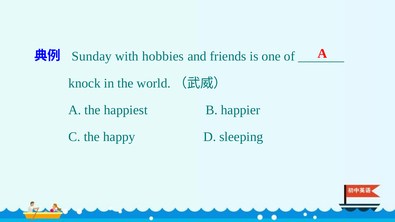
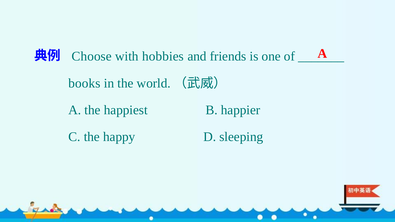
Sunday: Sunday -> Choose
knock: knock -> books
